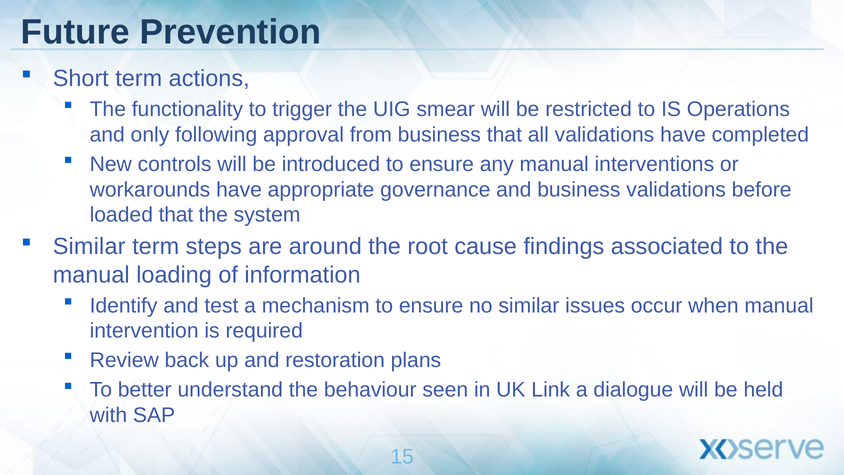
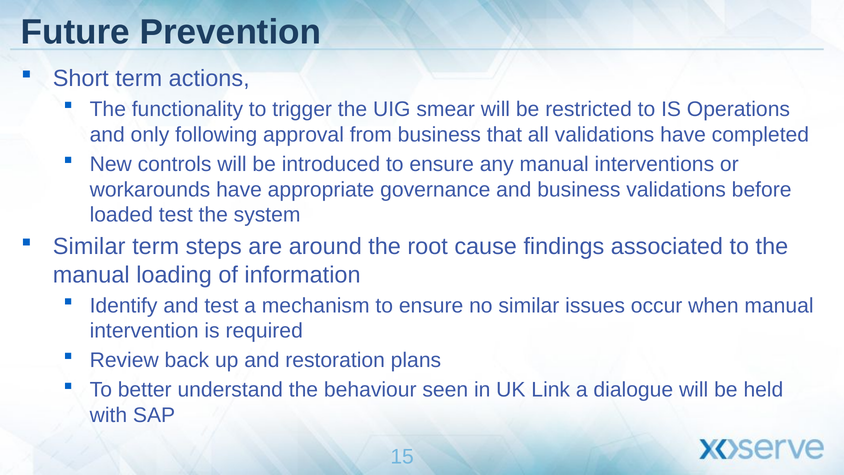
loaded that: that -> test
